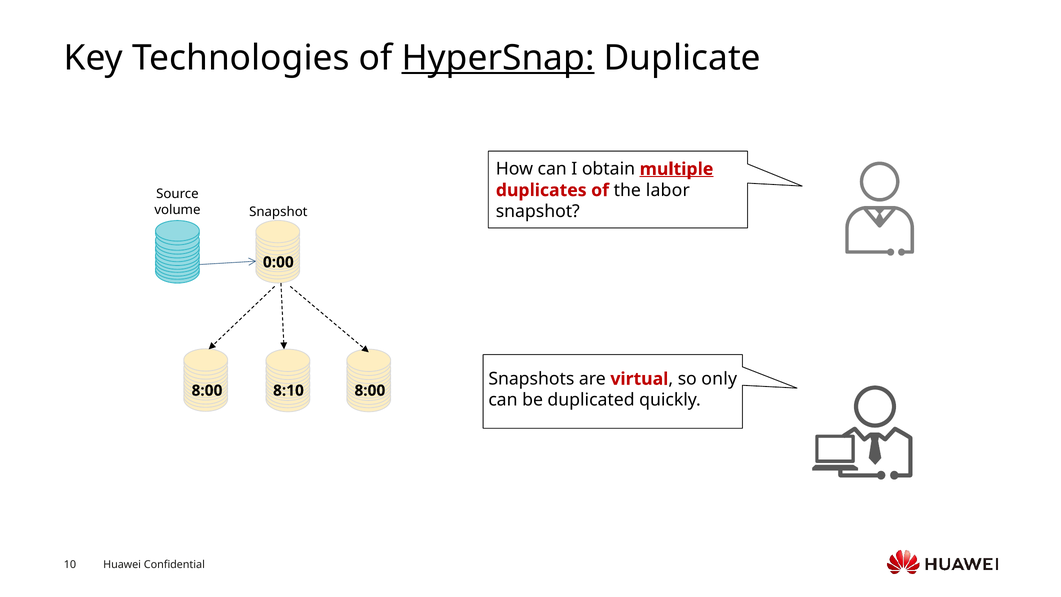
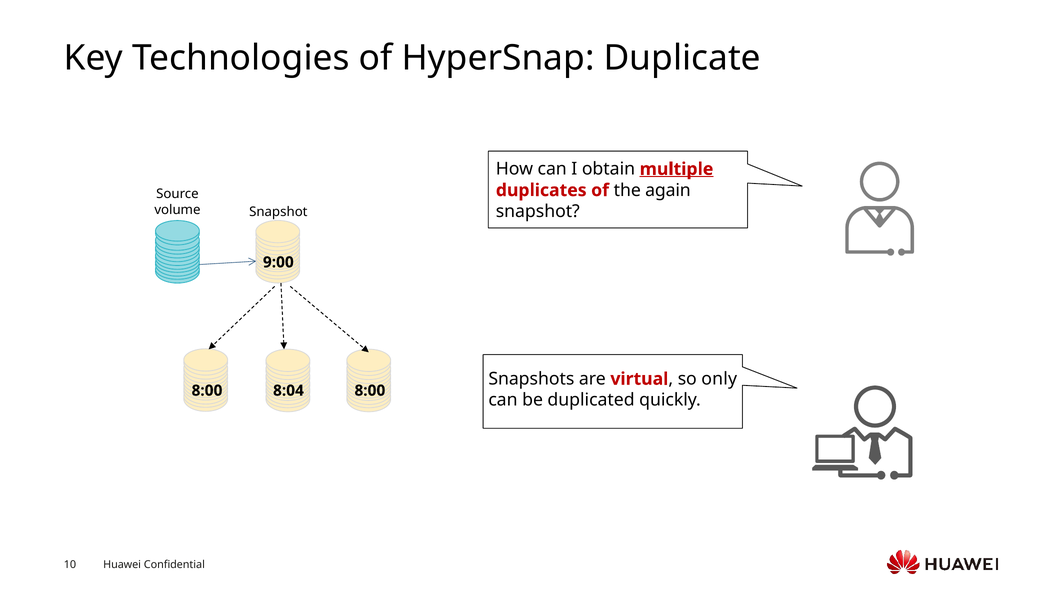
HyperSnap underline: present -> none
labor: labor -> again
0:00: 0:00 -> 9:00
8:10: 8:10 -> 8:04
